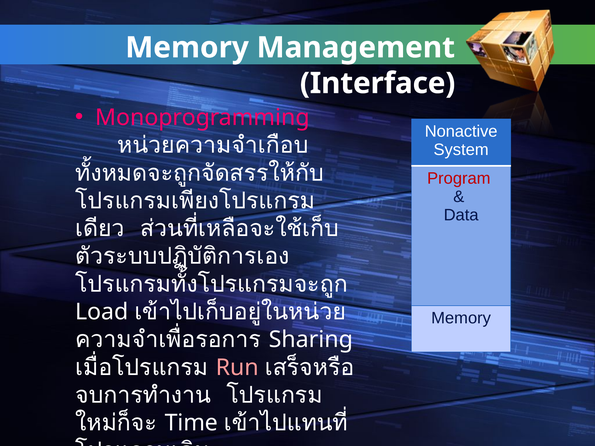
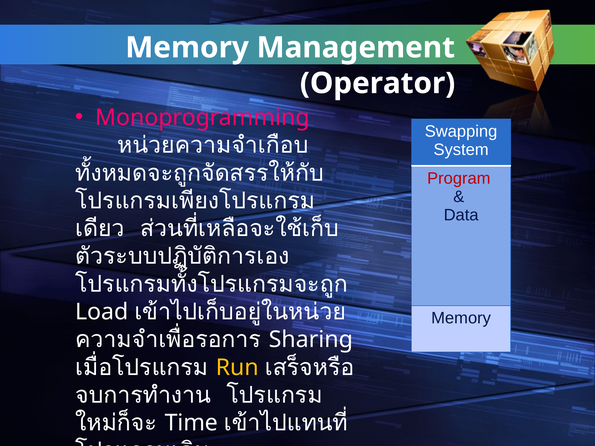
Interface: Interface -> Operator
Nonactive: Nonactive -> Swapping
Run colour: pink -> yellow
